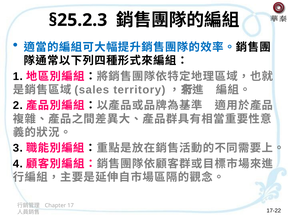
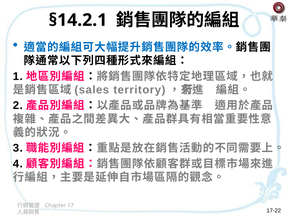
§25.2.3: §25.2.3 -> §14.2.1
